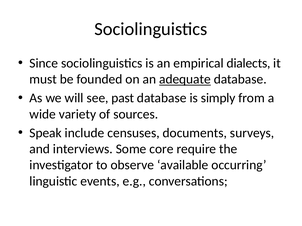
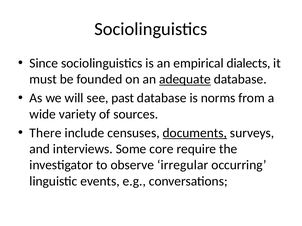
simply: simply -> norms
Speak: Speak -> There
documents underline: none -> present
available: available -> irregular
